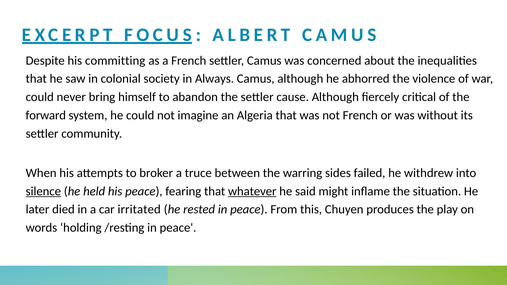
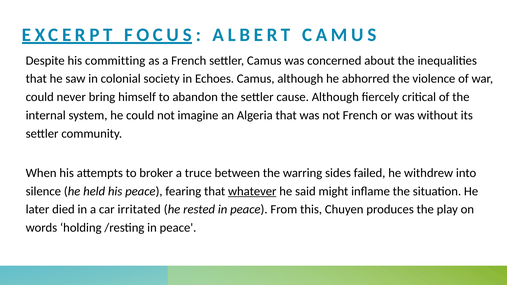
Always: Always -> Echoes
forward: forward -> internal
silence underline: present -> none
